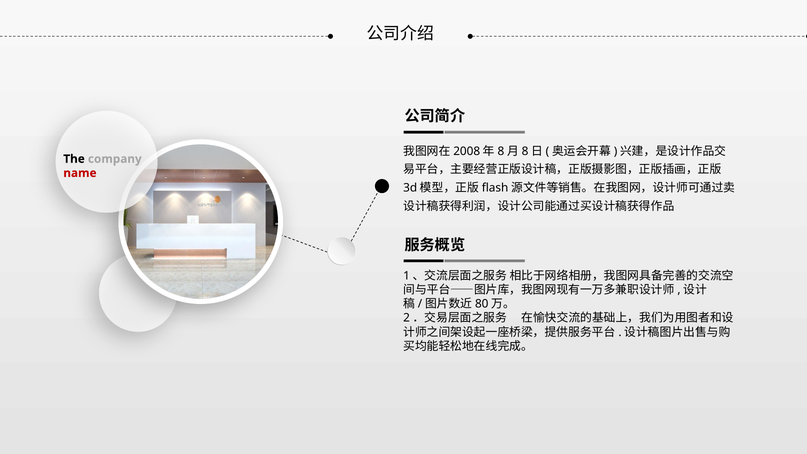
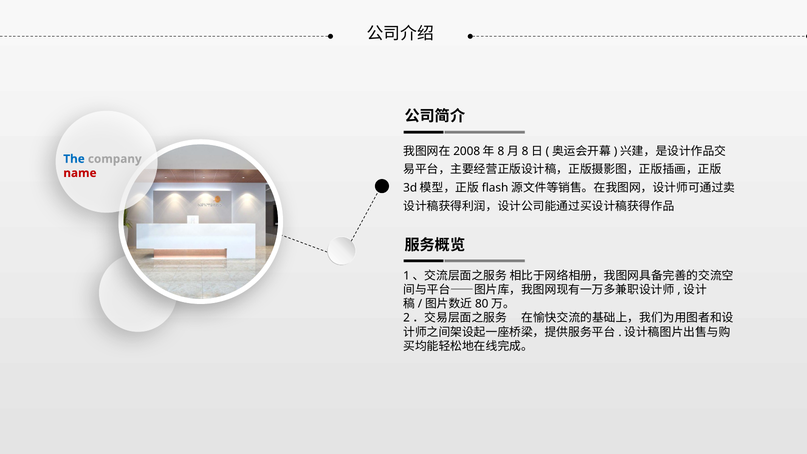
The colour: black -> blue
